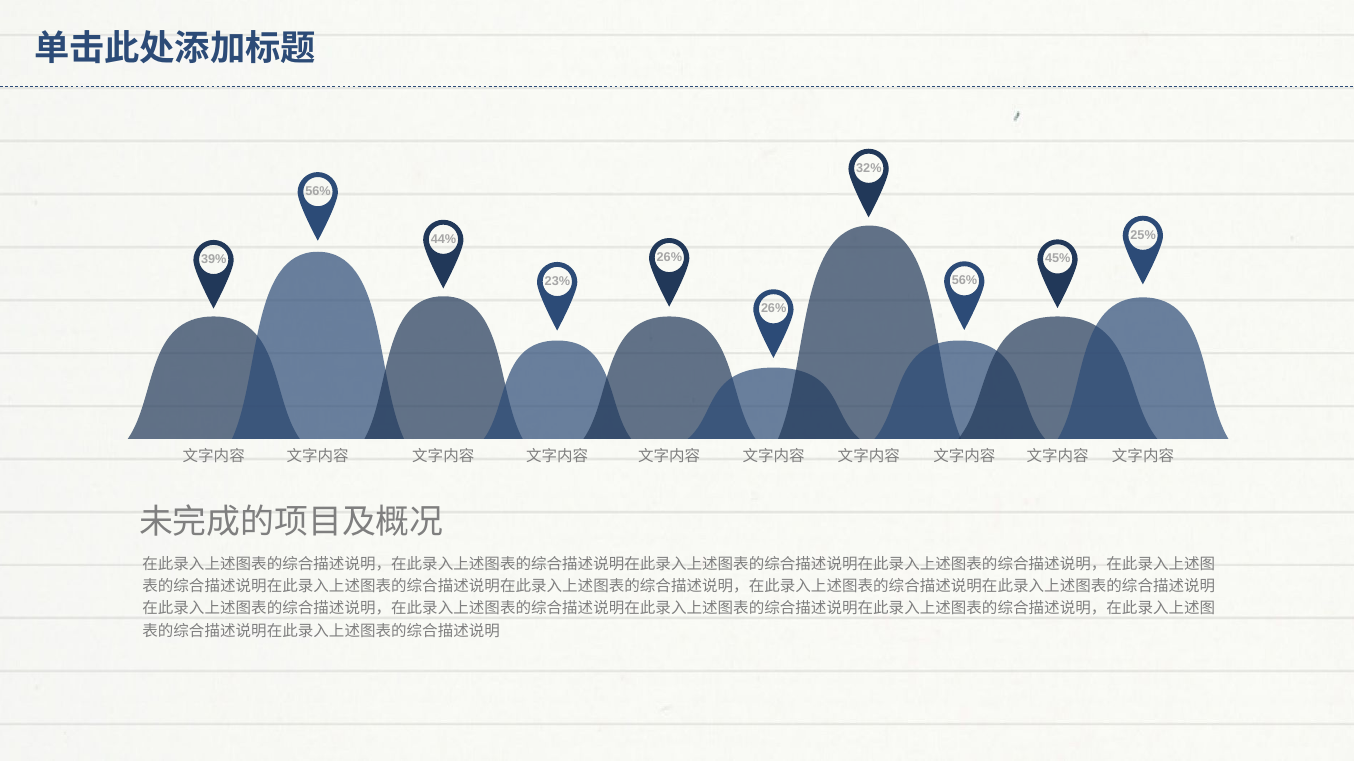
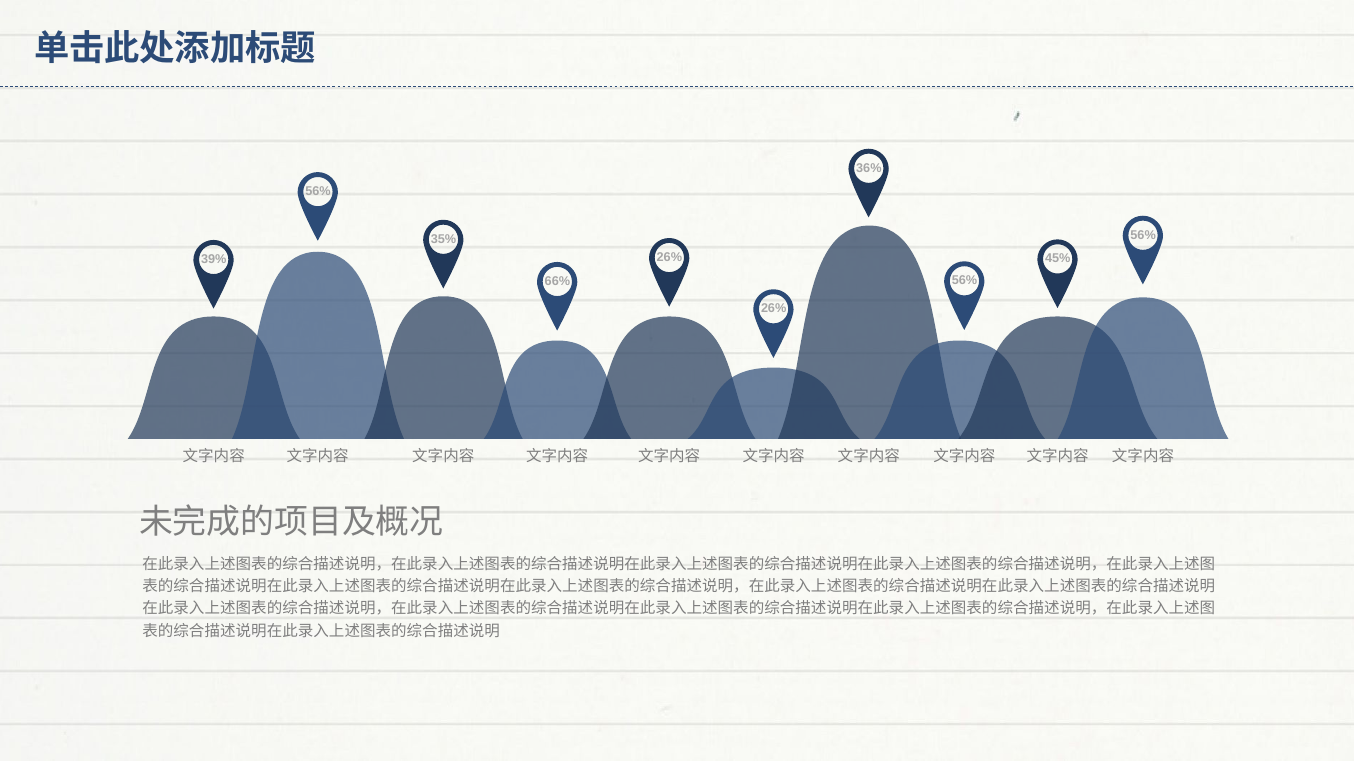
32%: 32% -> 36%
25% at (1143, 235): 25% -> 56%
44%: 44% -> 35%
23%: 23% -> 66%
